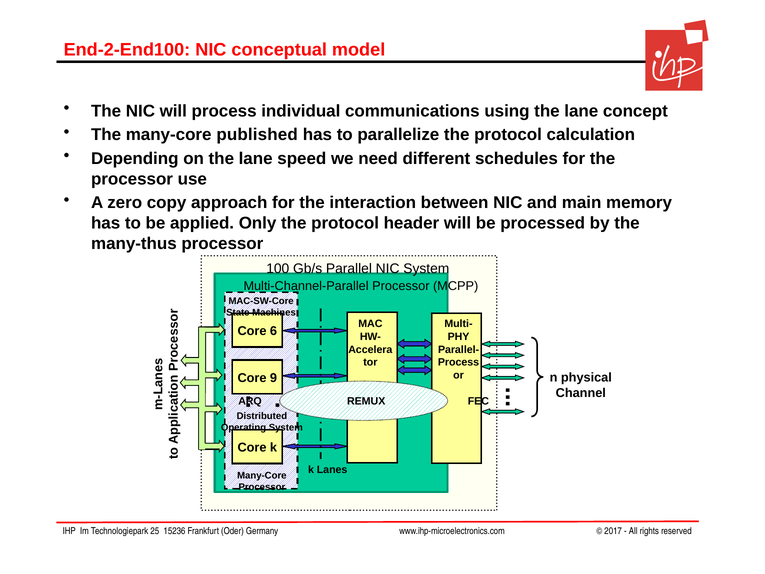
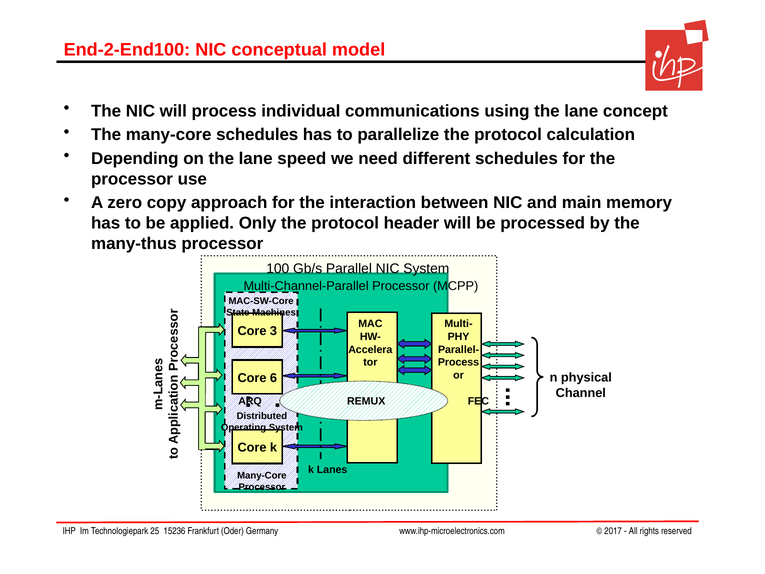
many-core published: published -> schedules
6: 6 -> 3
9: 9 -> 6
